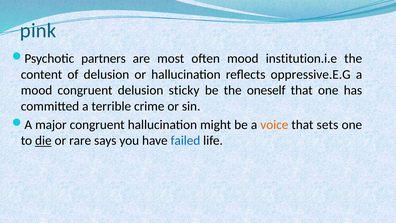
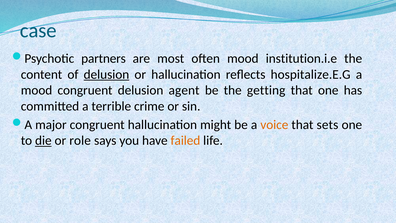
pink: pink -> case
delusion at (106, 74) underline: none -> present
oppressive.E.G: oppressive.E.G -> hospitalize.E.G
sticky: sticky -> agent
oneself: oneself -> getting
rare: rare -> role
failed colour: blue -> orange
